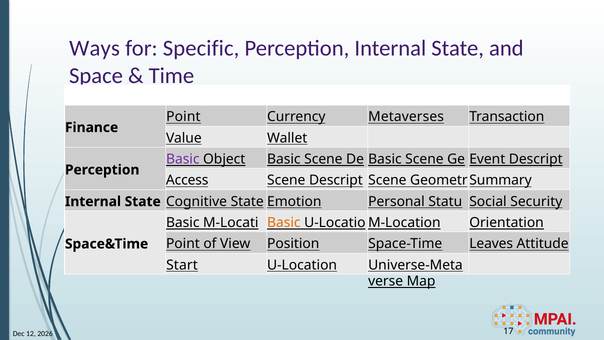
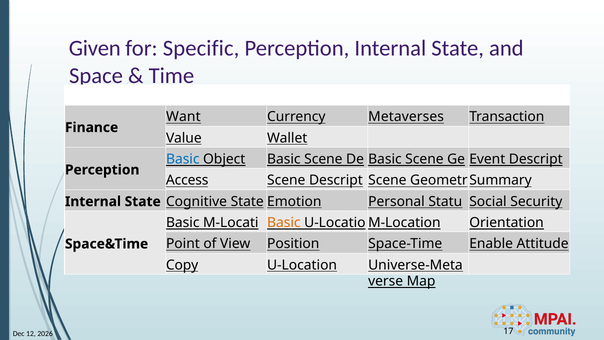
Ways: Ways -> Given
Point at (183, 117): Point -> Want
Basic at (183, 159) colour: purple -> blue
Leaves: Leaves -> Enable
Start: Start -> Copy
